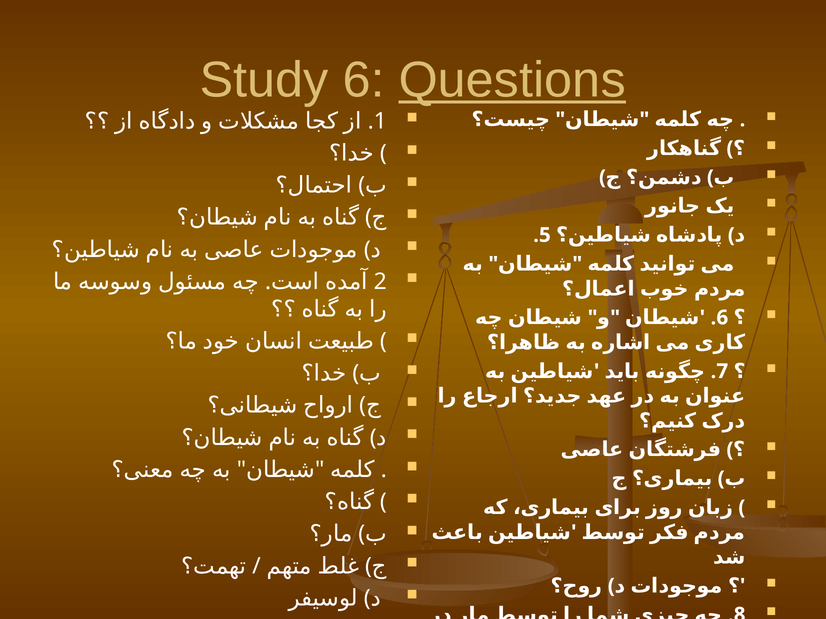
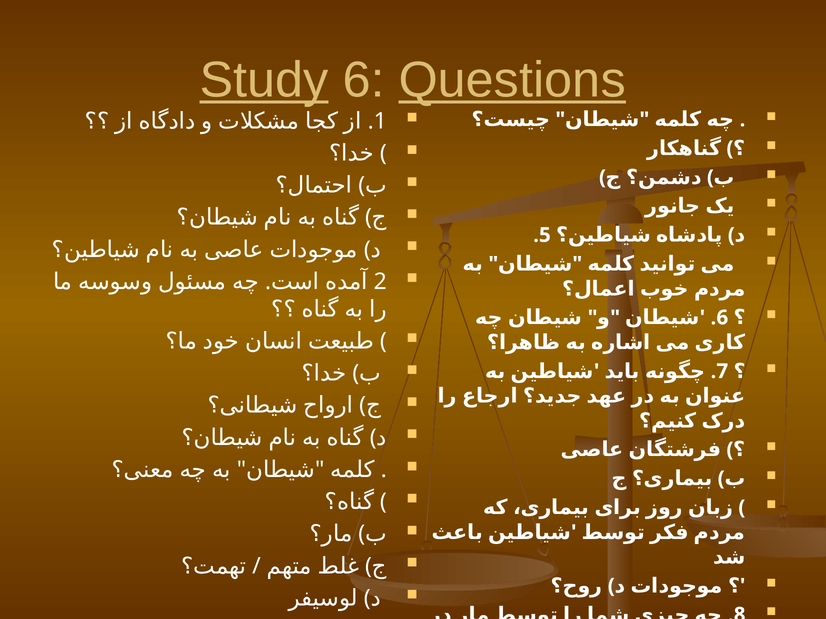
Study underline: none -> present
